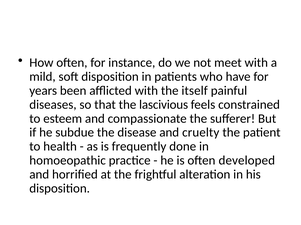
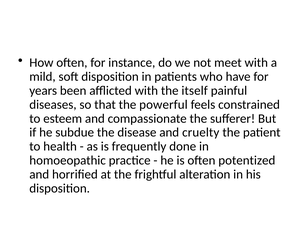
lascivious: lascivious -> powerful
developed: developed -> potentized
